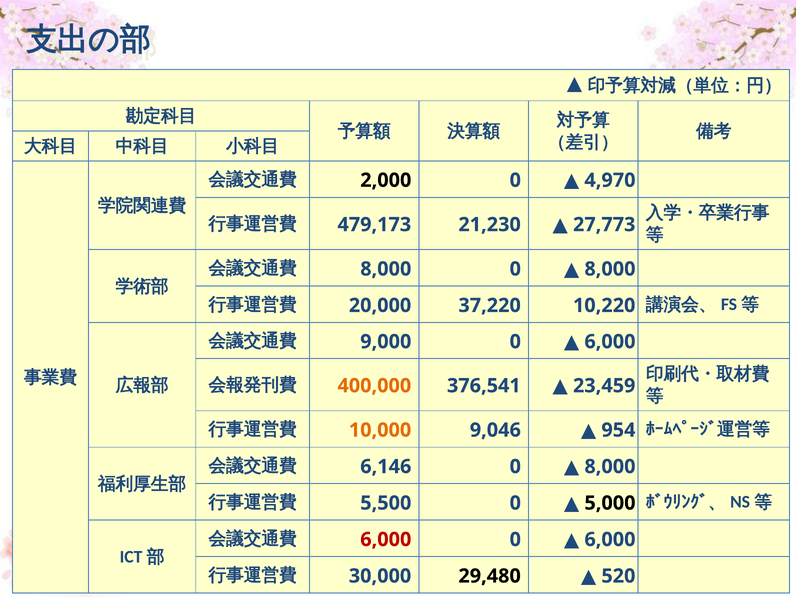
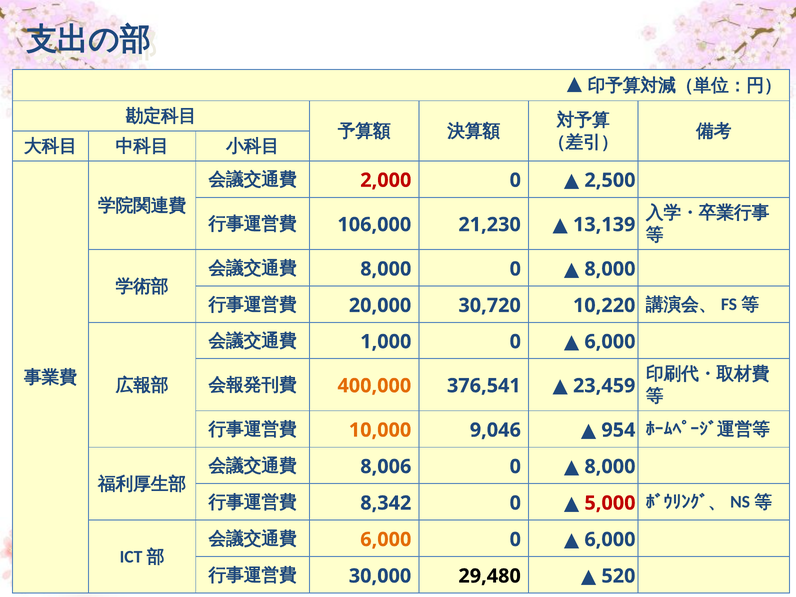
2,000 colour: black -> red
4,970: 4,970 -> 2,500
479,173: 479,173 -> 106,000
27,773: 27,773 -> 13,139
37,220: 37,220 -> 30,720
9,000: 9,000 -> 1,000
6,146: 6,146 -> 8,006
5,500: 5,500 -> 8,342
5,000 colour: black -> red
6,000 at (386, 540) colour: red -> orange
